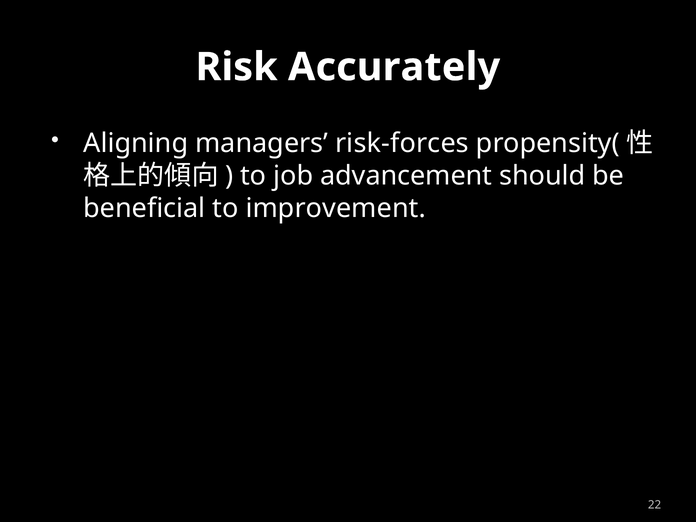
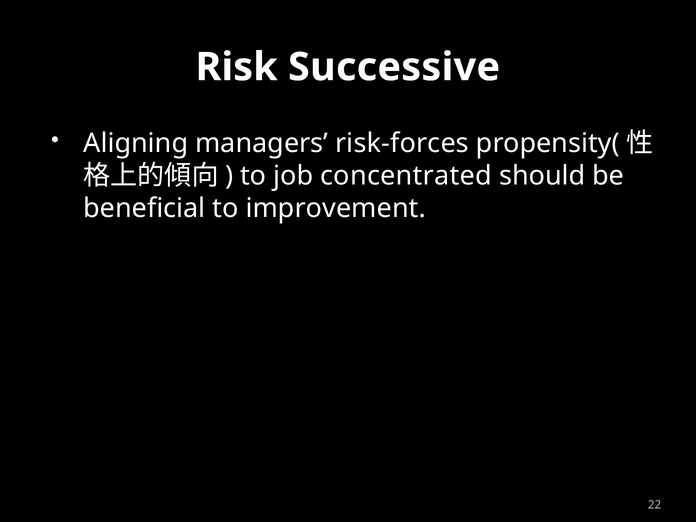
Accurately: Accurately -> Successive
advancement: advancement -> concentrated
